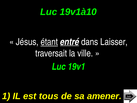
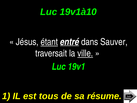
Laisser: Laisser -> Sauver
ville underline: none -> present
amener: amener -> résume
